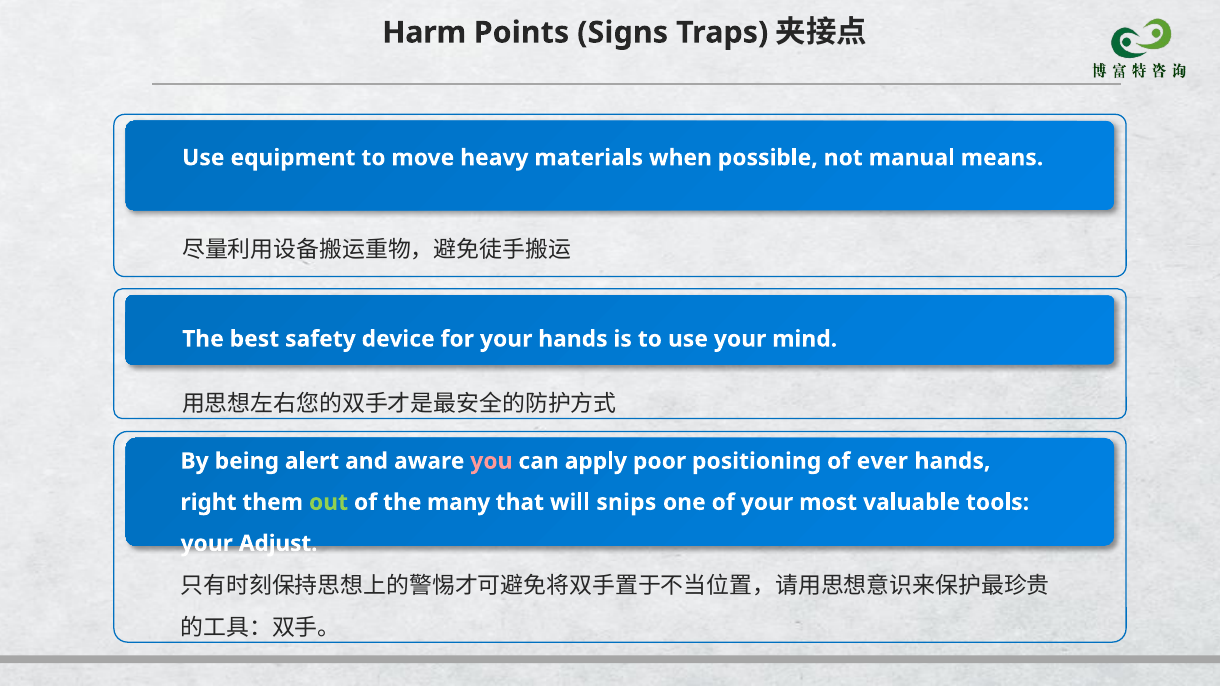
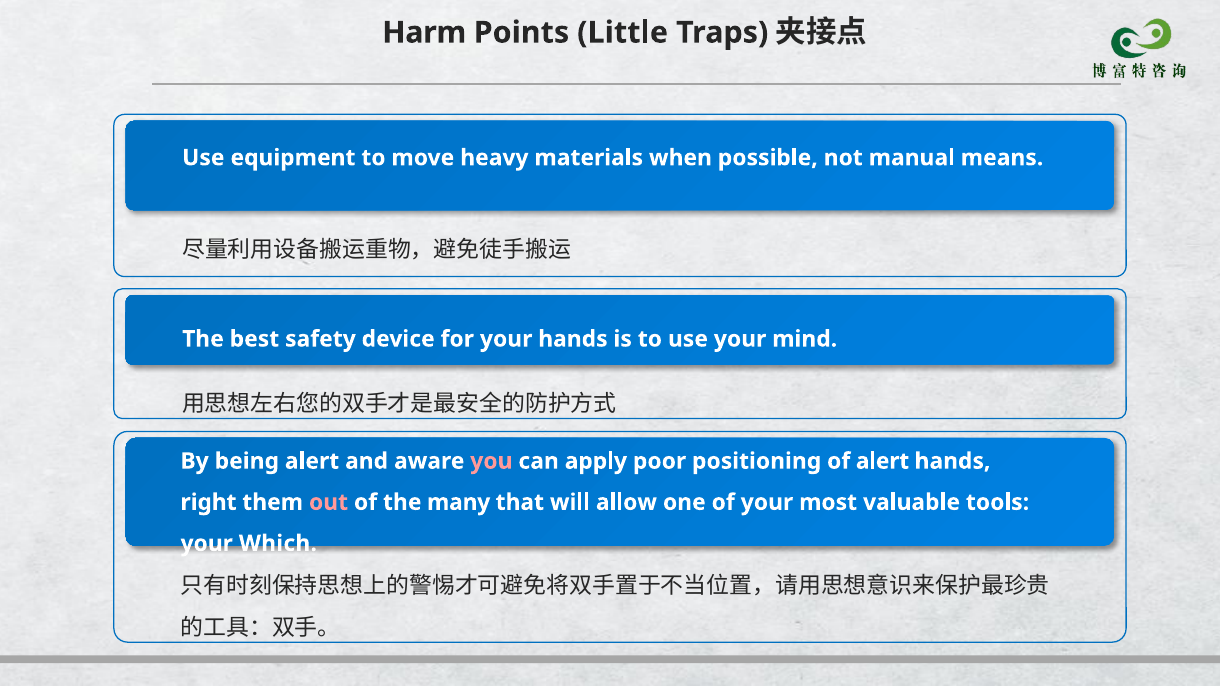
Signs: Signs -> Little
of ever: ever -> alert
out colour: light green -> pink
snips: snips -> allow
Adjust: Adjust -> Which
